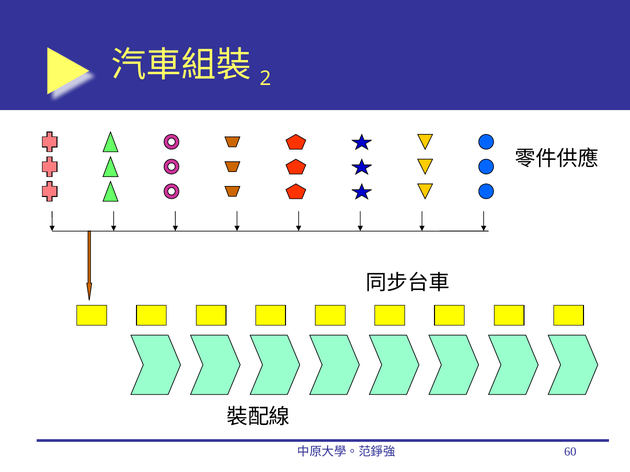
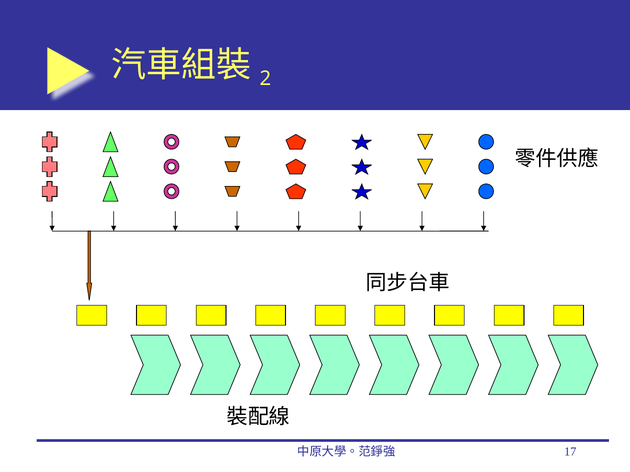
60: 60 -> 17
